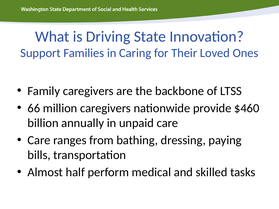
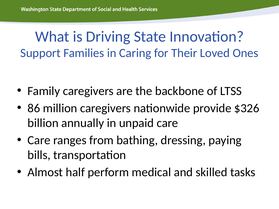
66: 66 -> 86
$460: $460 -> $326
